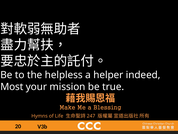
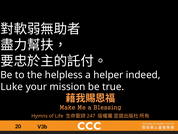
Most: Most -> Luke
